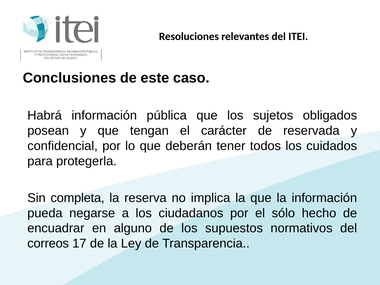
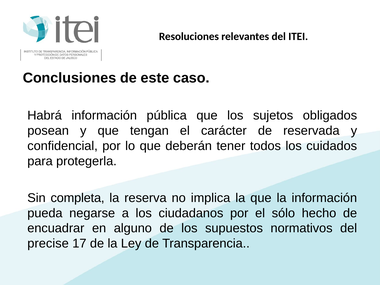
correos: correos -> precise
